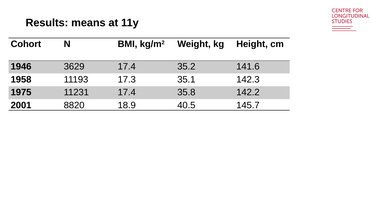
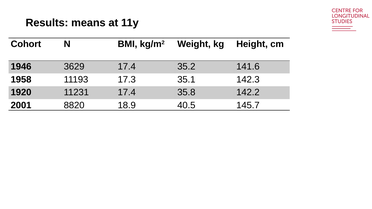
1975: 1975 -> 1920
